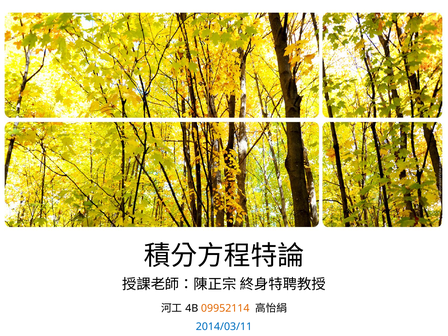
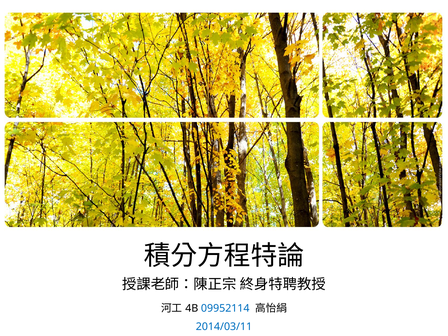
09952114 colour: orange -> blue
